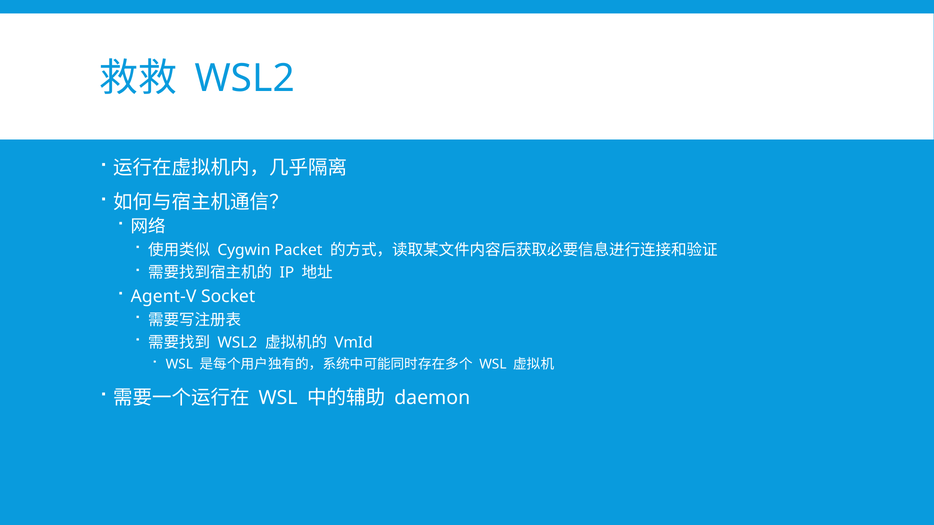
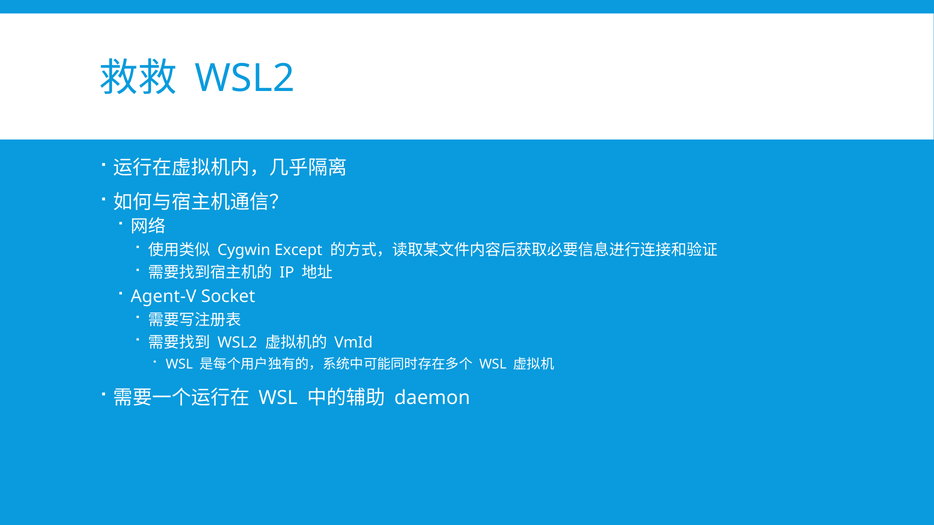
Packet: Packet -> Except
